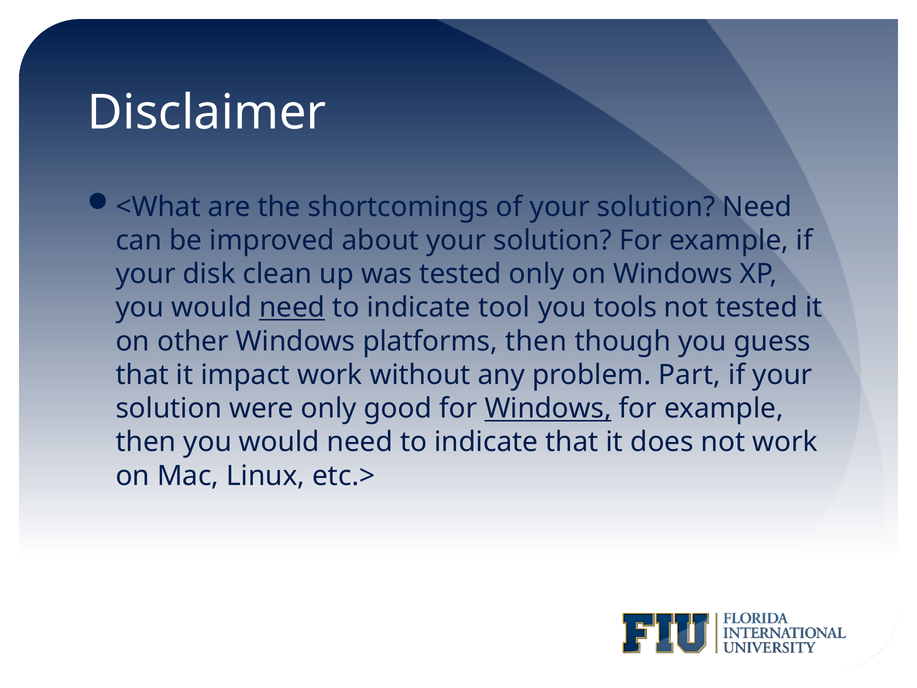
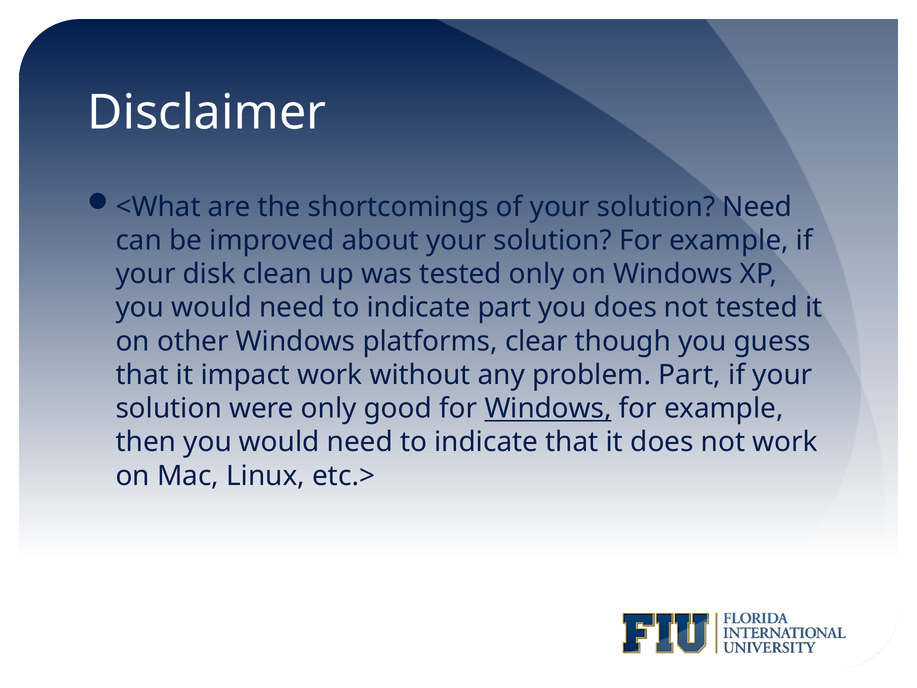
need at (292, 308) underline: present -> none
indicate tool: tool -> part
you tools: tools -> does
platforms then: then -> clear
